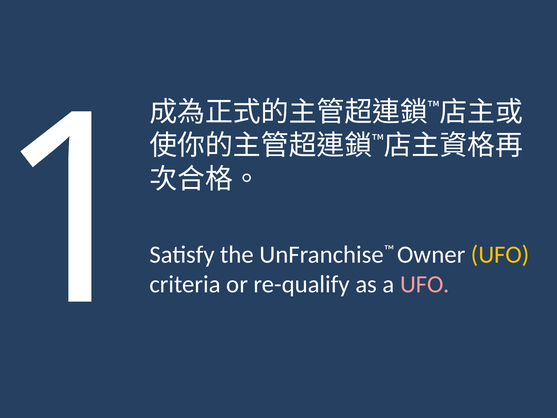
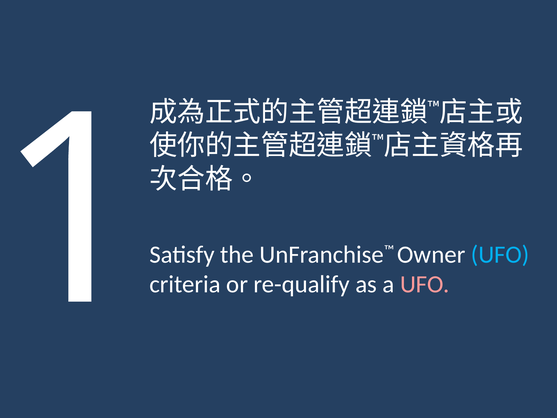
UFO at (500, 254) colour: yellow -> light blue
